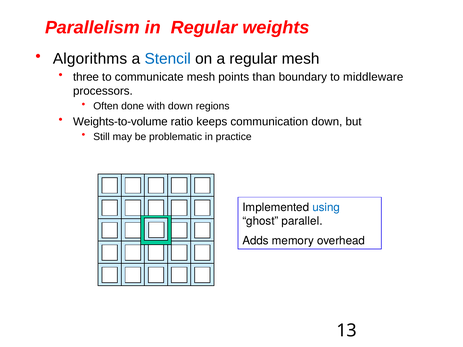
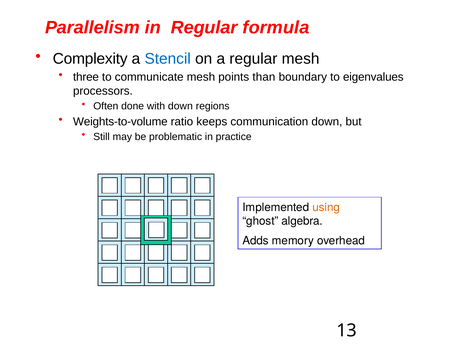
weights: weights -> formula
Algorithms: Algorithms -> Complexity
middleware: middleware -> eigenvalues
using colour: blue -> orange
parallel: parallel -> algebra
